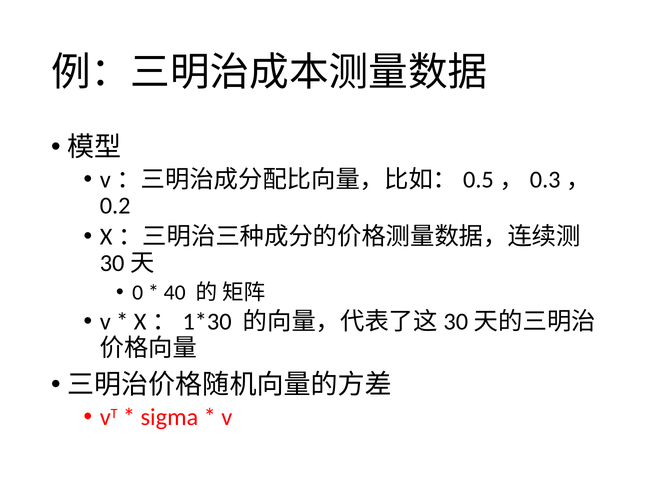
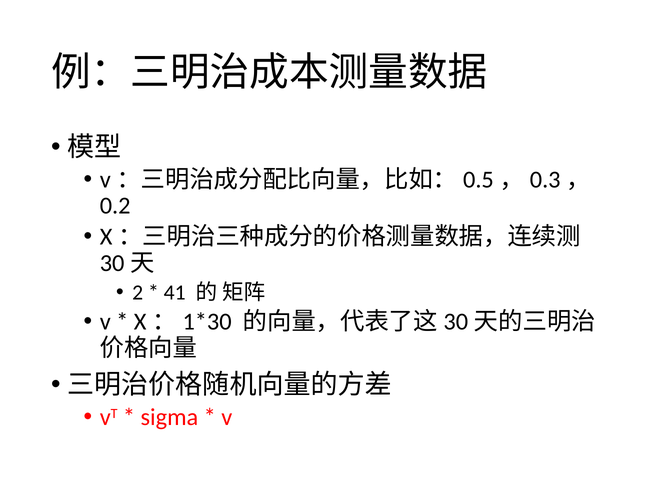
0: 0 -> 2
40: 40 -> 41
